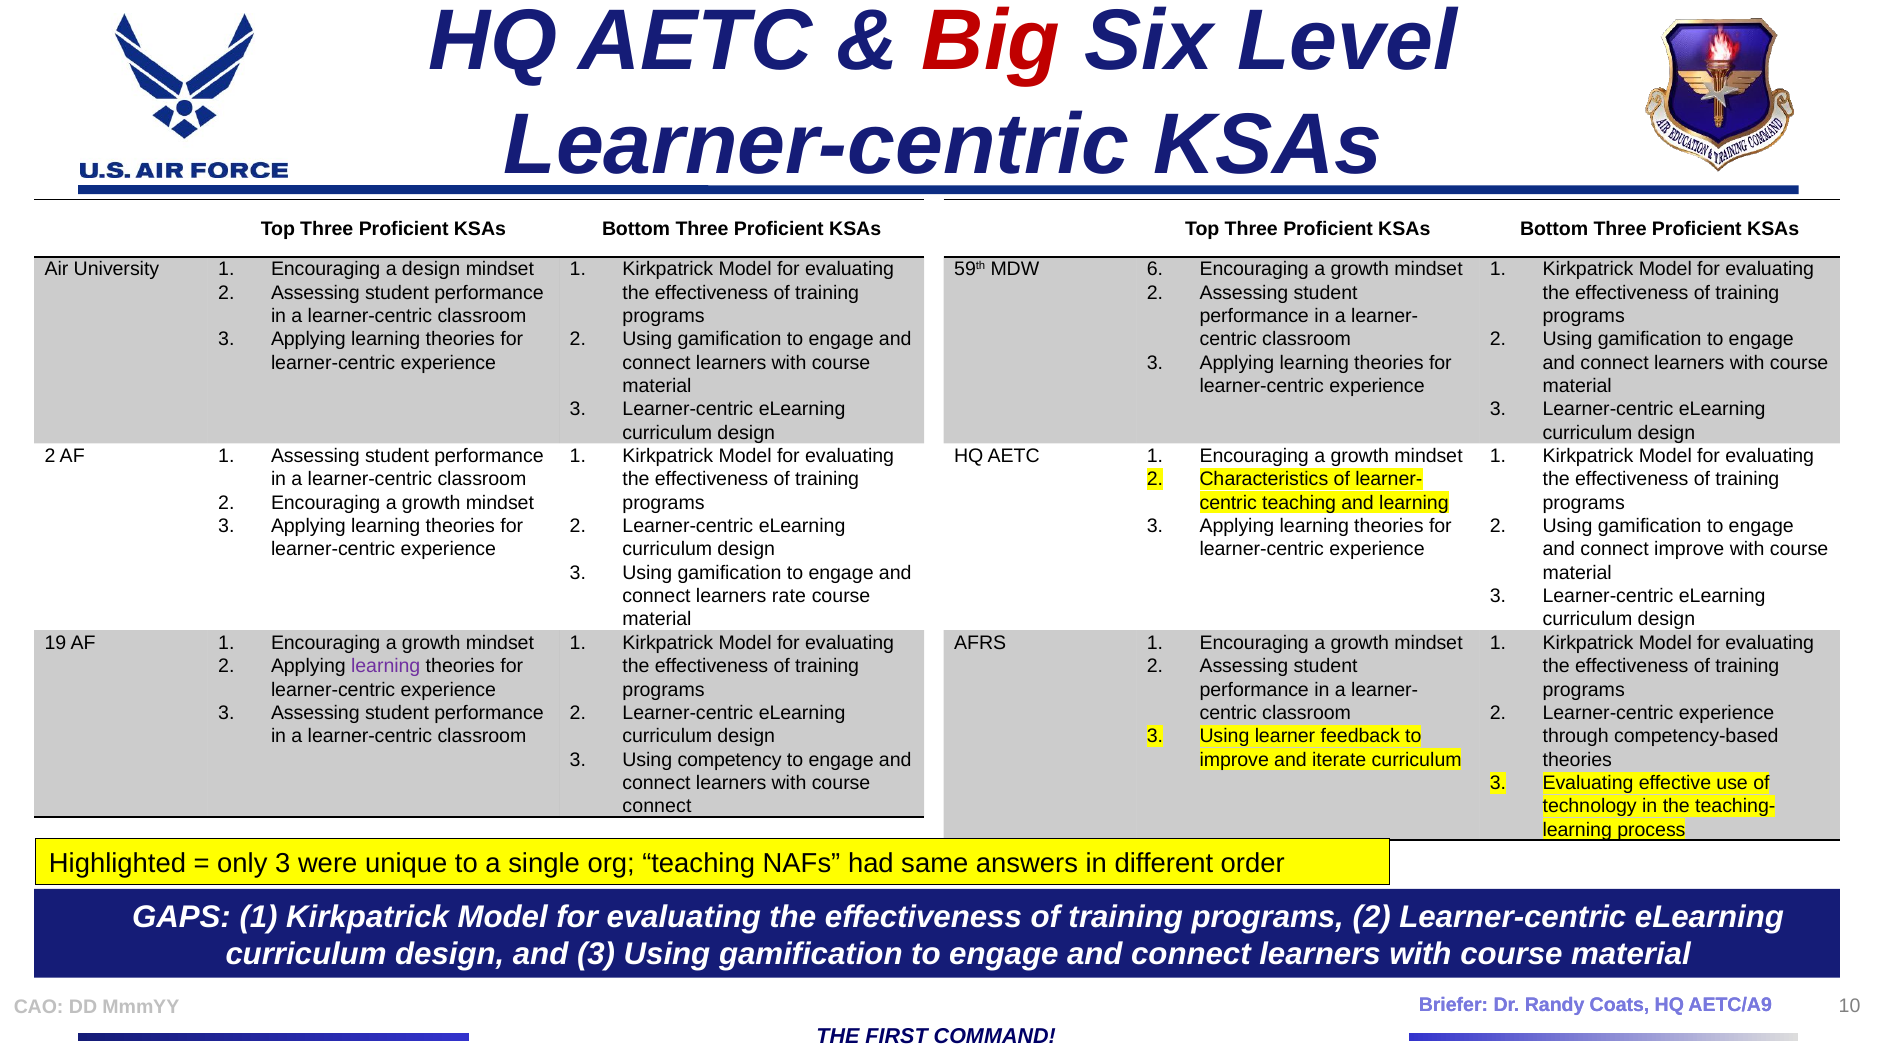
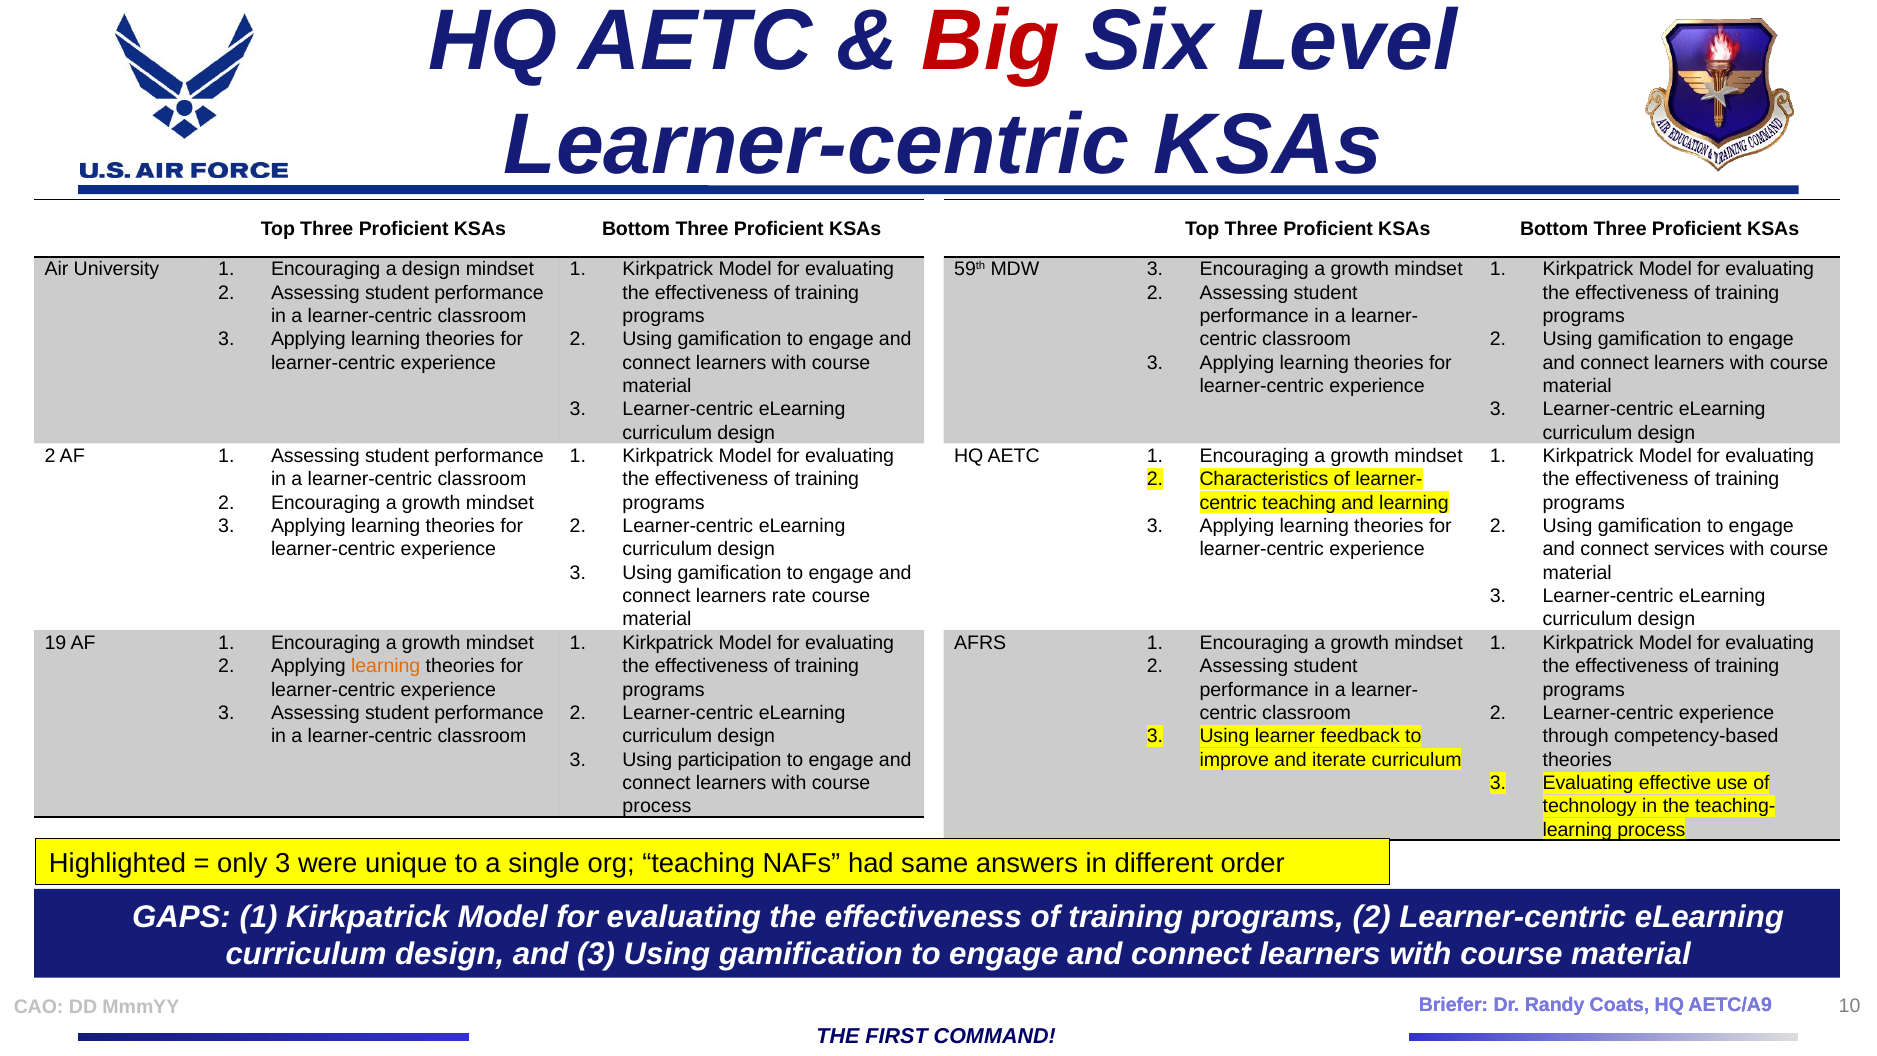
MDW 6: 6 -> 3
connect improve: improve -> services
learning at (386, 666) colour: purple -> orange
competency: competency -> participation
connect at (657, 806): connect -> process
